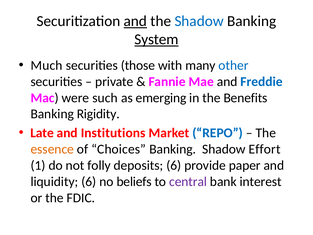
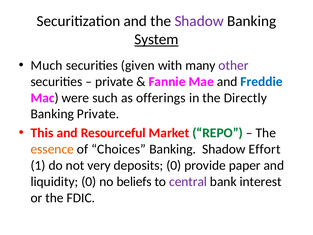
and at (135, 21) underline: present -> none
Shadow at (199, 21) colour: blue -> purple
those: those -> given
other colour: blue -> purple
emerging: emerging -> offerings
Benefits: Benefits -> Directly
Banking Rigidity: Rigidity -> Private
Late: Late -> This
Institutions: Institutions -> Resourceful
REPO colour: blue -> green
folly: folly -> very
deposits 6: 6 -> 0
liquidity 6: 6 -> 0
